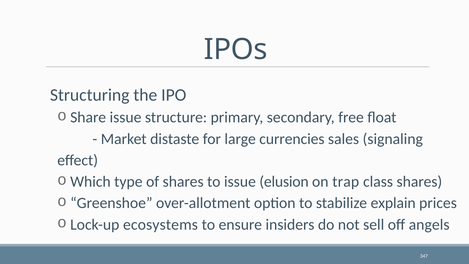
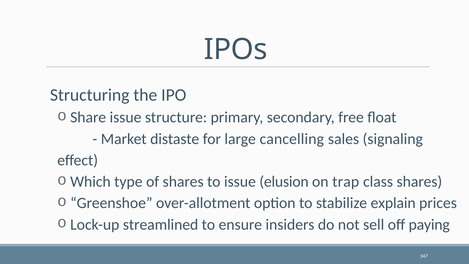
currencies: currencies -> cancelling
ecosystems: ecosystems -> streamlined
angels: angels -> paying
